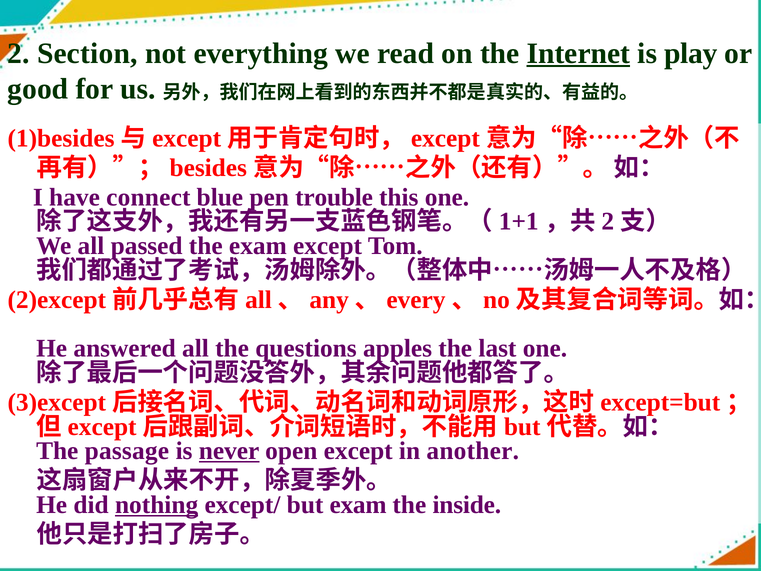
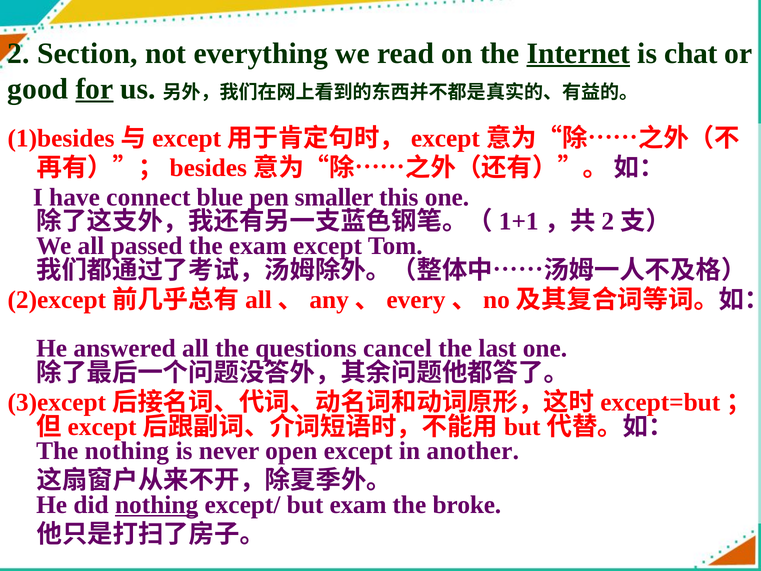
play: play -> chat
for underline: none -> present
trouble: trouble -> smaller
apples: apples -> cancel
The passage: passage -> nothing
never underline: present -> none
inside: inside -> broke
